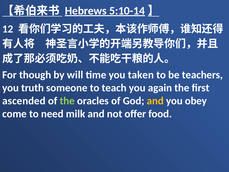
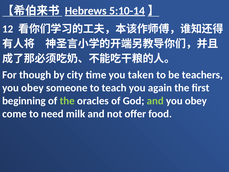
will: will -> city
truth at (33, 88): truth -> obey
ascended: ascended -> beginning
and at (155, 101) colour: yellow -> light green
